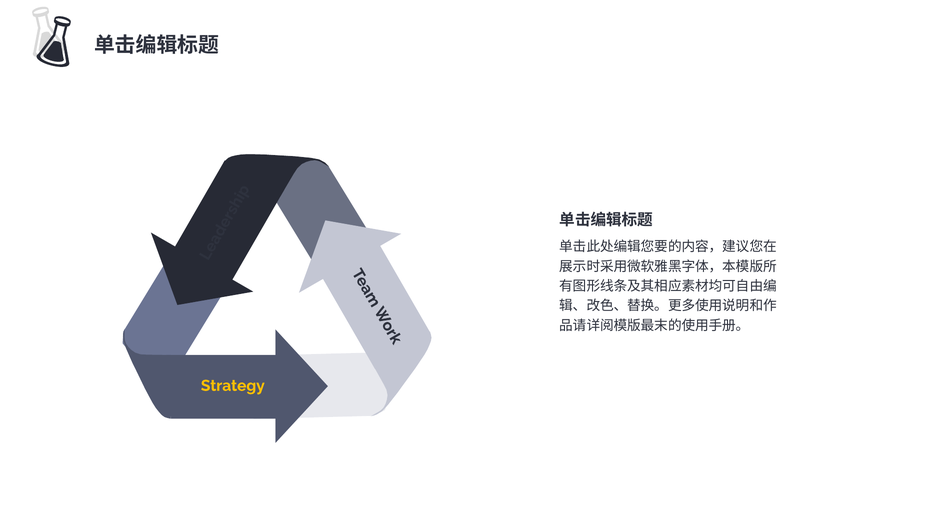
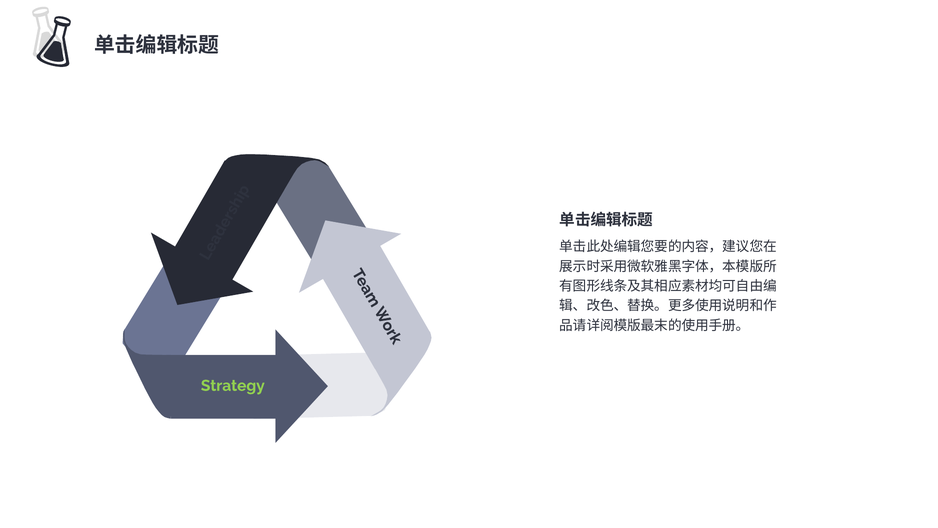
Strategy colour: yellow -> light green
